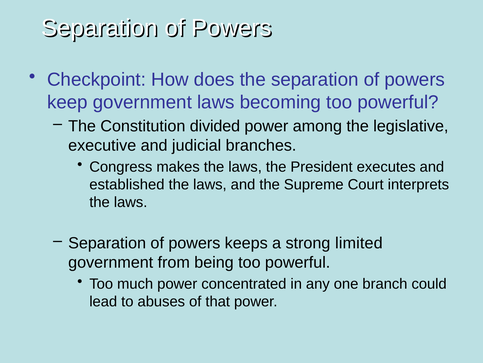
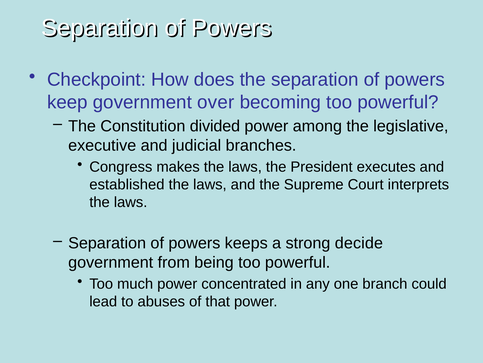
government laws: laws -> over
limited: limited -> decide
